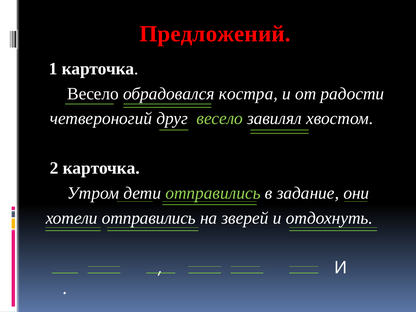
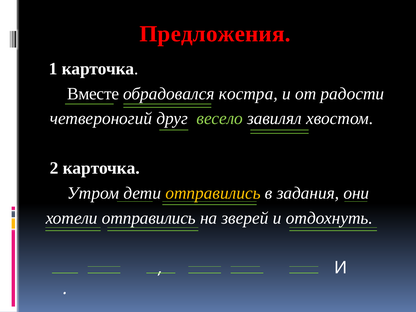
Предложений: Предложений -> Предложения
Весело at (93, 94): Весело -> Вместе
отправились at (213, 193) colour: light green -> yellow
задание: задание -> задания
